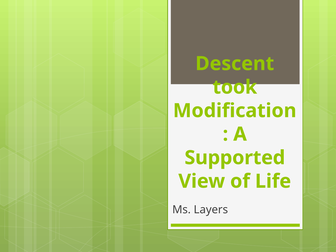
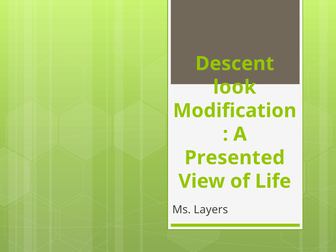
took: took -> look
Supported: Supported -> Presented
